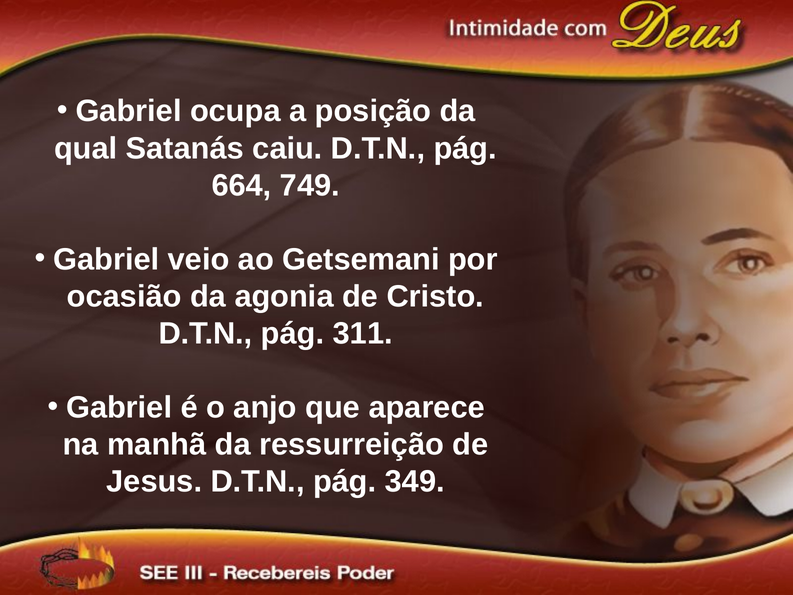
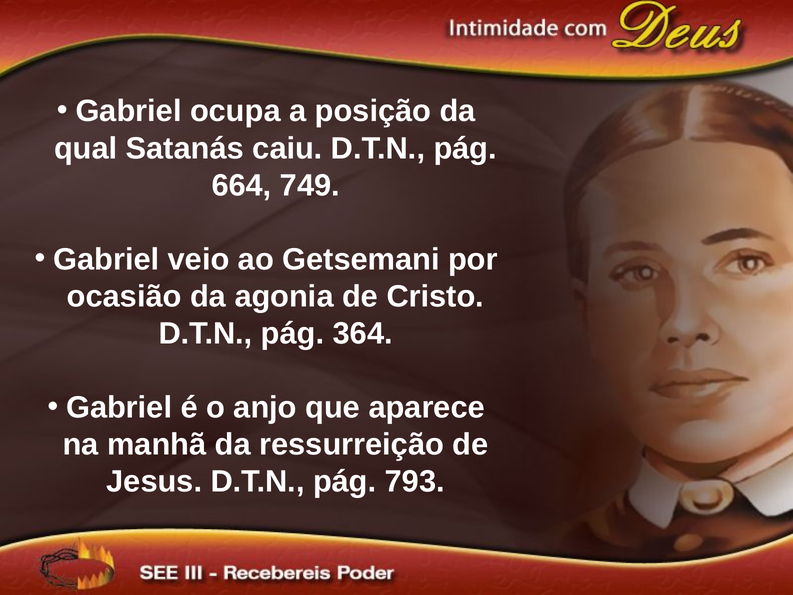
311: 311 -> 364
349: 349 -> 793
